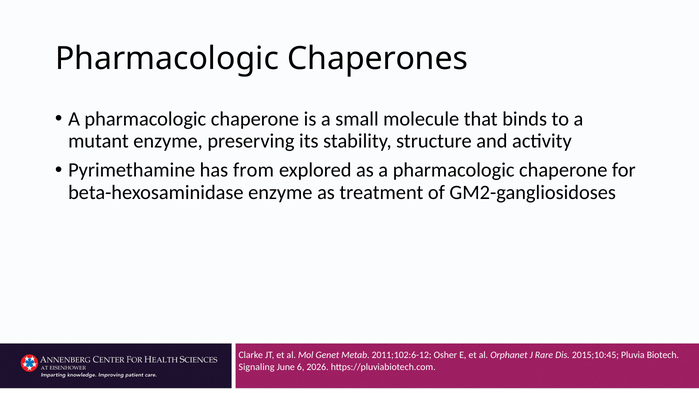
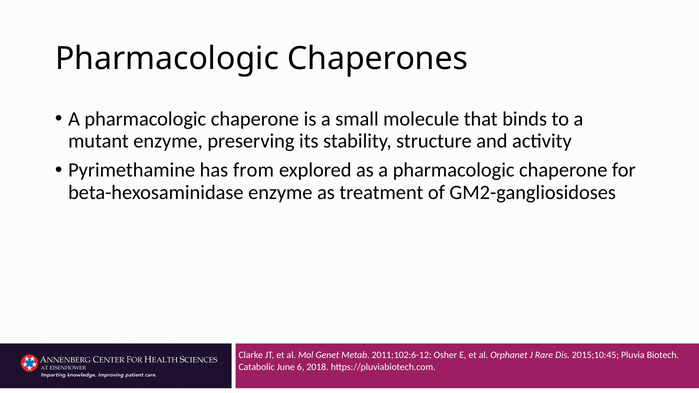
Signaling: Signaling -> Catabolic
2026: 2026 -> 2018
